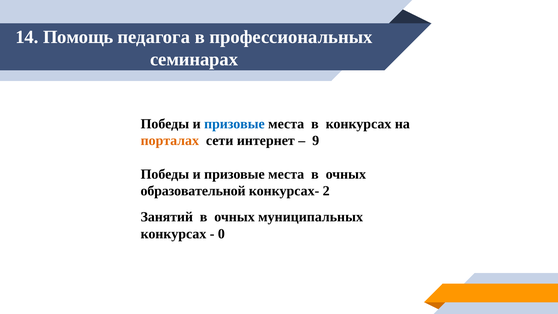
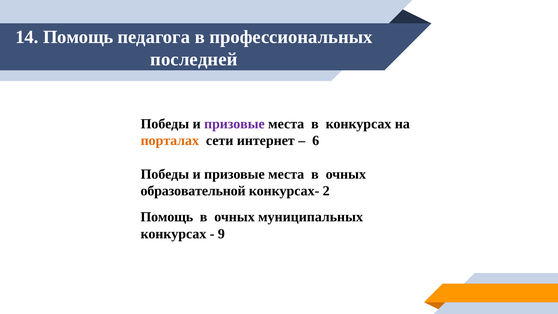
семинарах: семинарах -> последней
призовые at (234, 124) colour: blue -> purple
9: 9 -> 6
Занятий at (167, 217): Занятий -> Помощь
0: 0 -> 9
